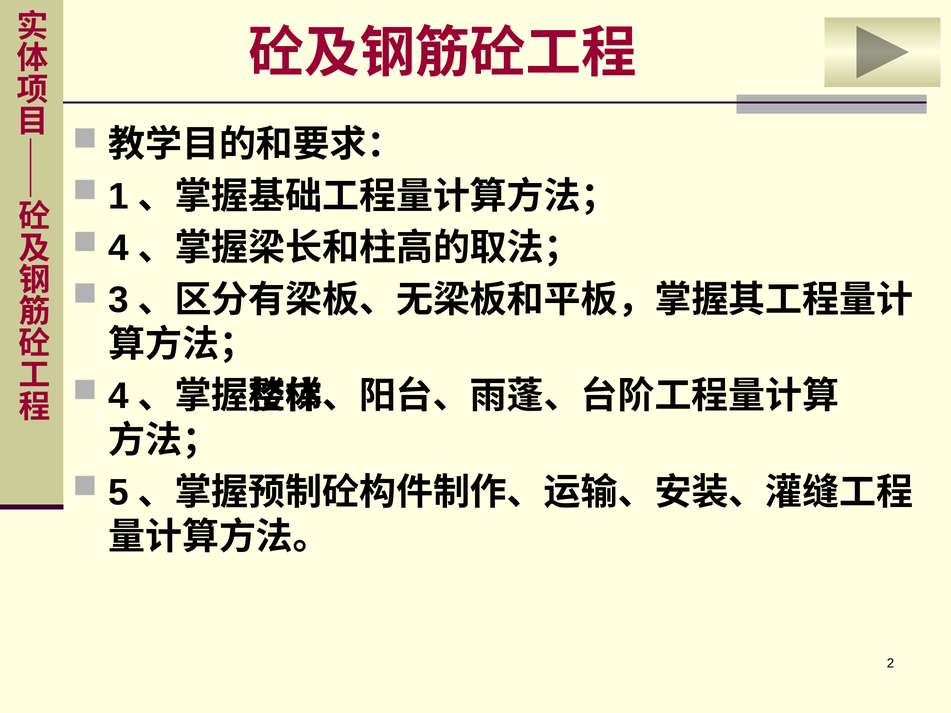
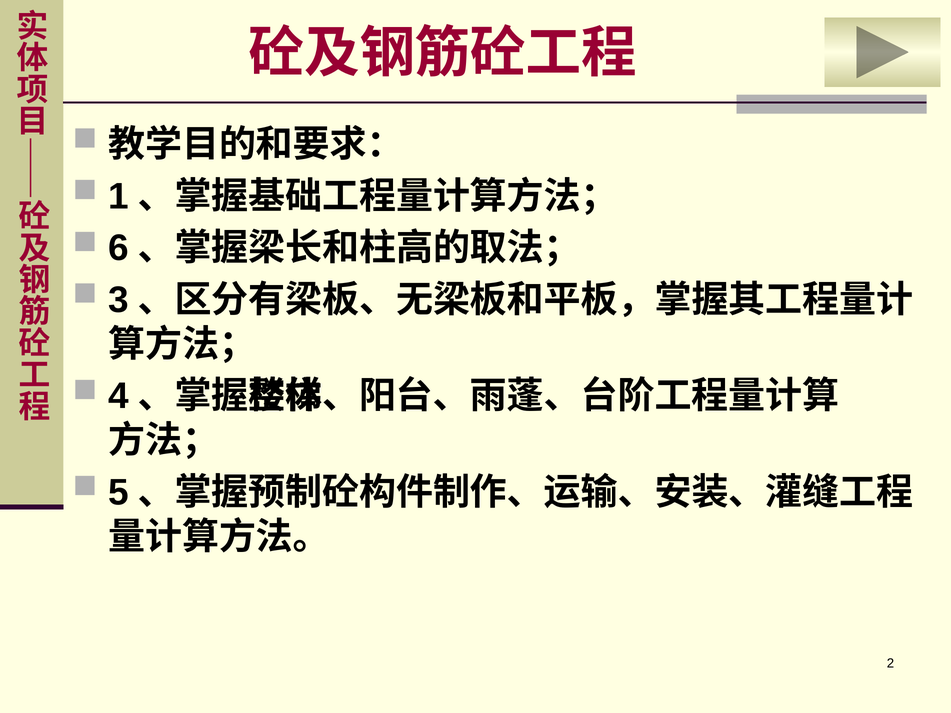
4 at (119, 248): 4 -> 6
